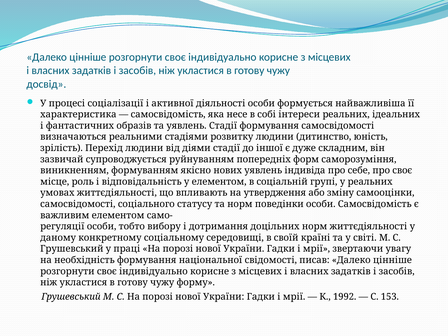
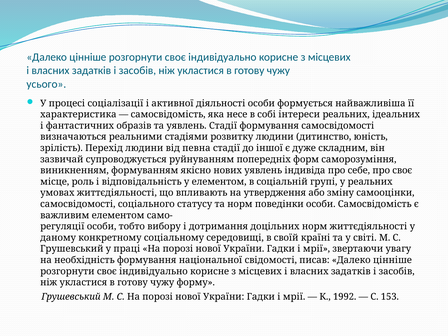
досвід: досвід -> усього
діями: діями -> певна
